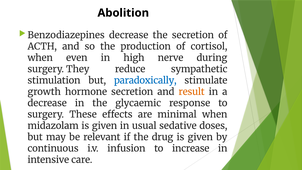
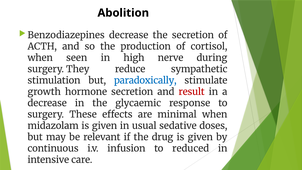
even: even -> seen
result colour: orange -> red
increase: increase -> reduced
